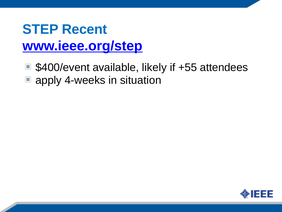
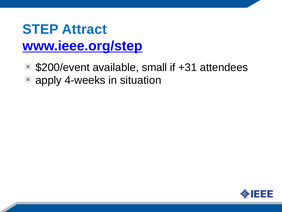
Recent: Recent -> Attract
$400/event: $400/event -> $200/event
likely: likely -> small
+55: +55 -> +31
